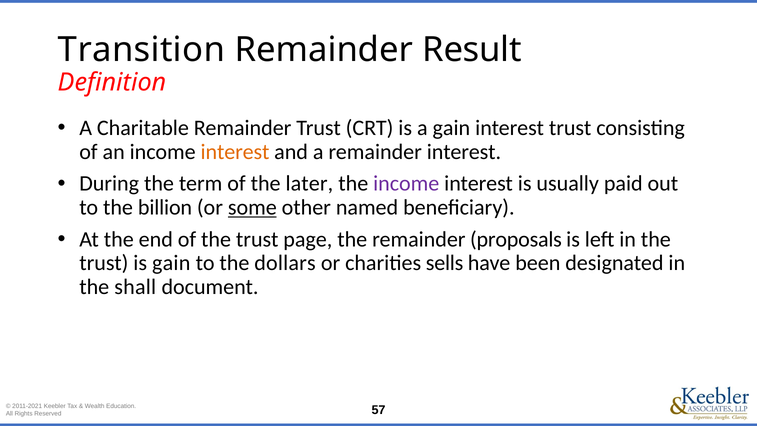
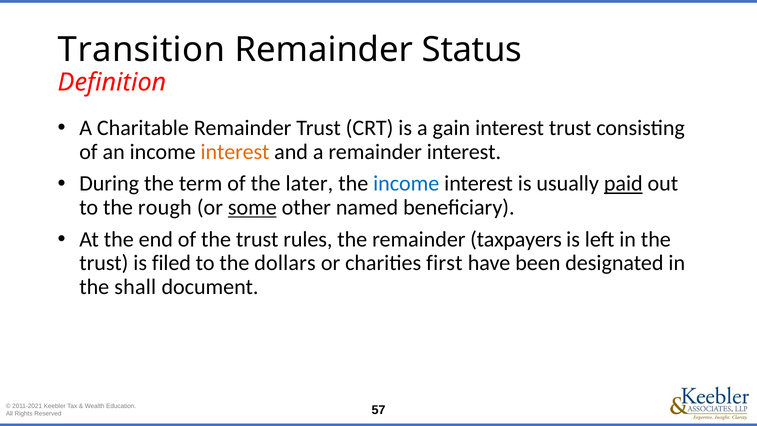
Result: Result -> Status
income at (406, 184) colour: purple -> blue
paid underline: none -> present
billion: billion -> rough
page: page -> rules
proposals: proposals -> taxpayers
is gain: gain -> filed
sells: sells -> first
